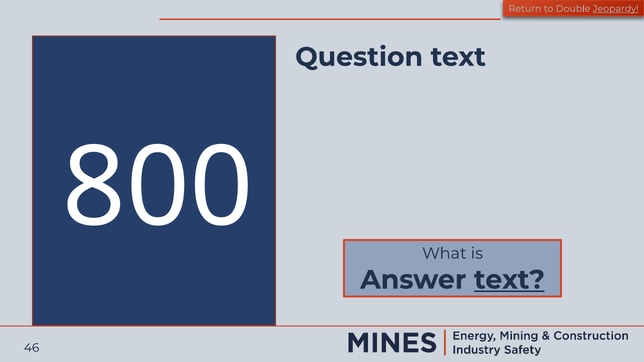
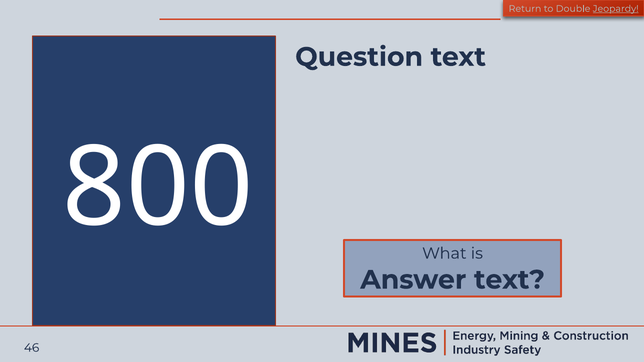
text at (509, 280) underline: present -> none
